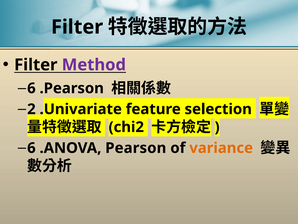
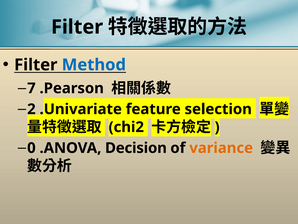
Method colour: purple -> blue
6 at (31, 88): 6 -> 7
6 at (31, 148): 6 -> 0
Pearson: Pearson -> Decision
